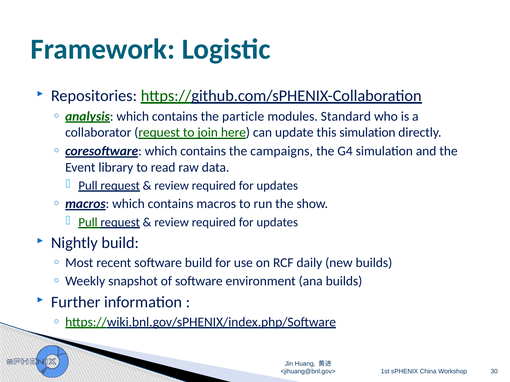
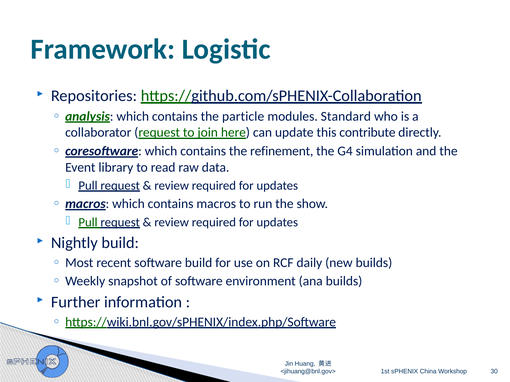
this simulation: simulation -> contribute
campaigns: campaigns -> refinement
